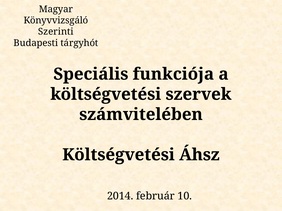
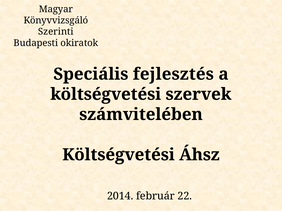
tárgyhót: tárgyhót -> okiratok
funkciója: funkciója -> fejlesztés
10: 10 -> 22
